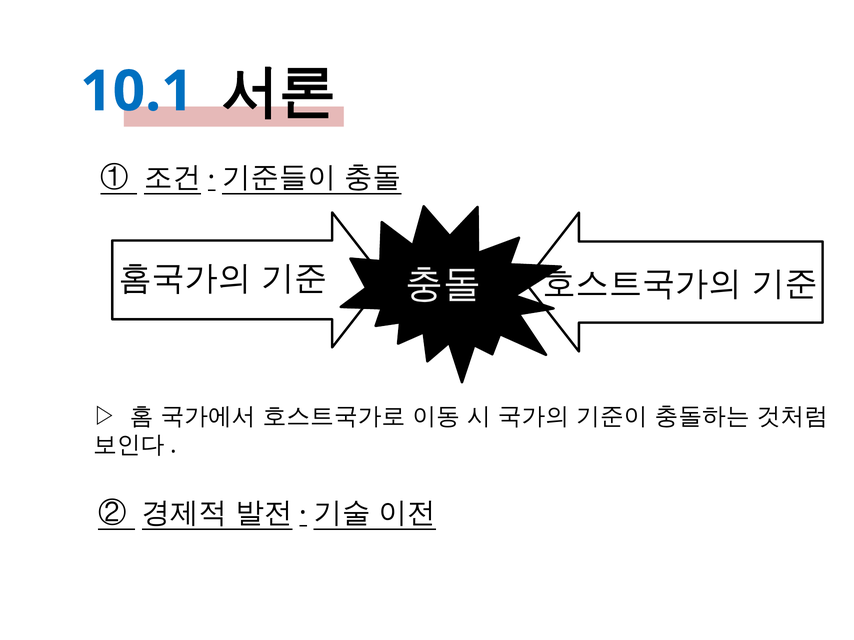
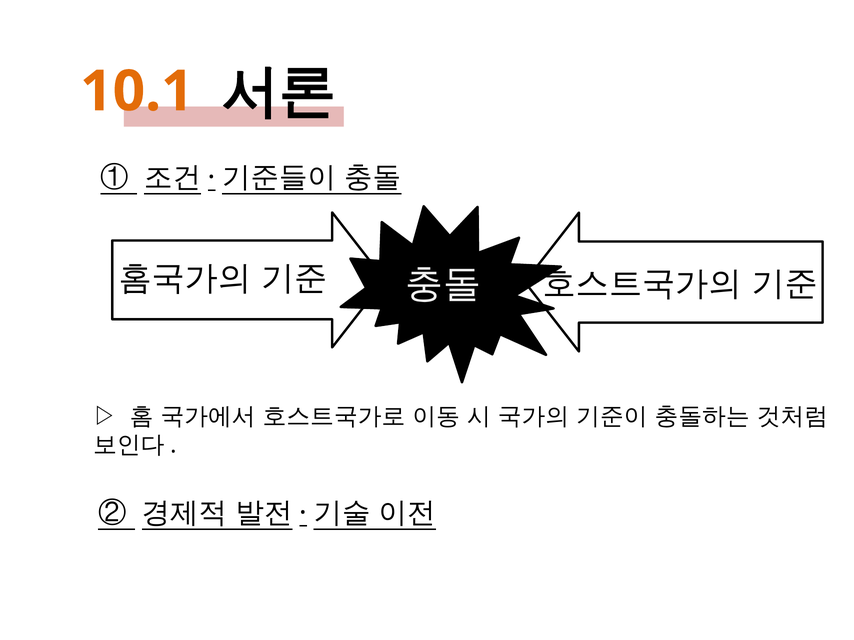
10.1 colour: blue -> orange
